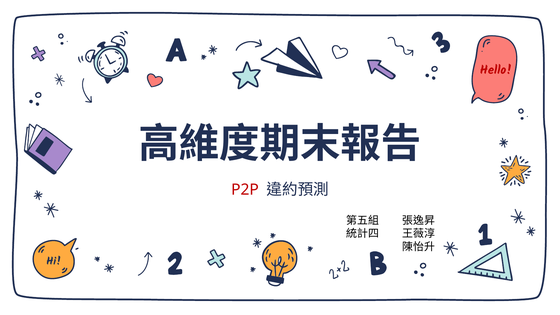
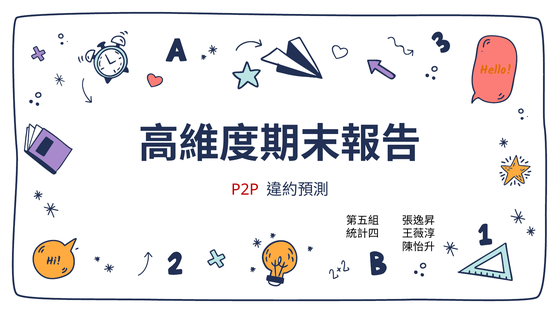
Hello colour: red -> orange
